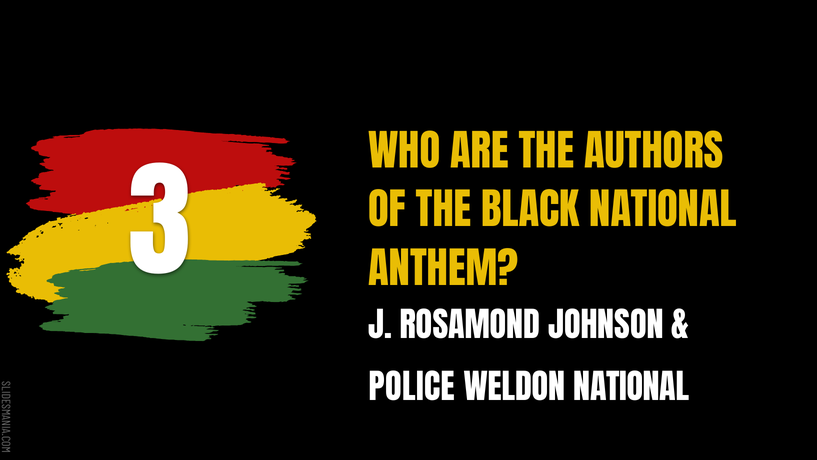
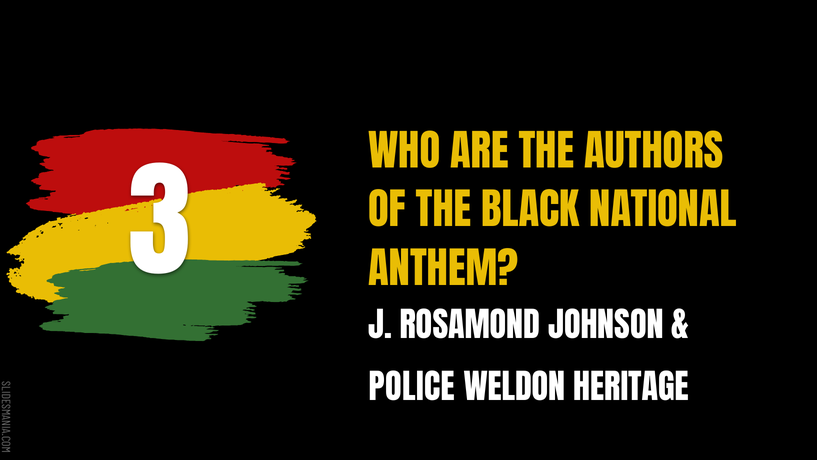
WELDON NATIONAL: NATIONAL -> HERITAGE
